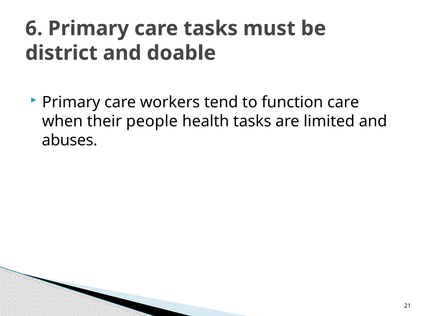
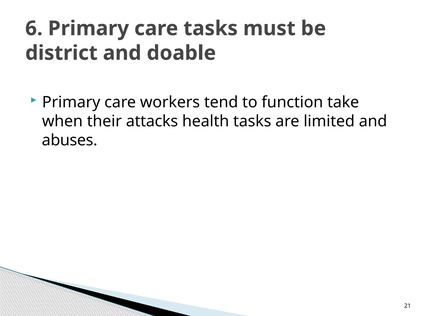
function care: care -> take
people: people -> attacks
